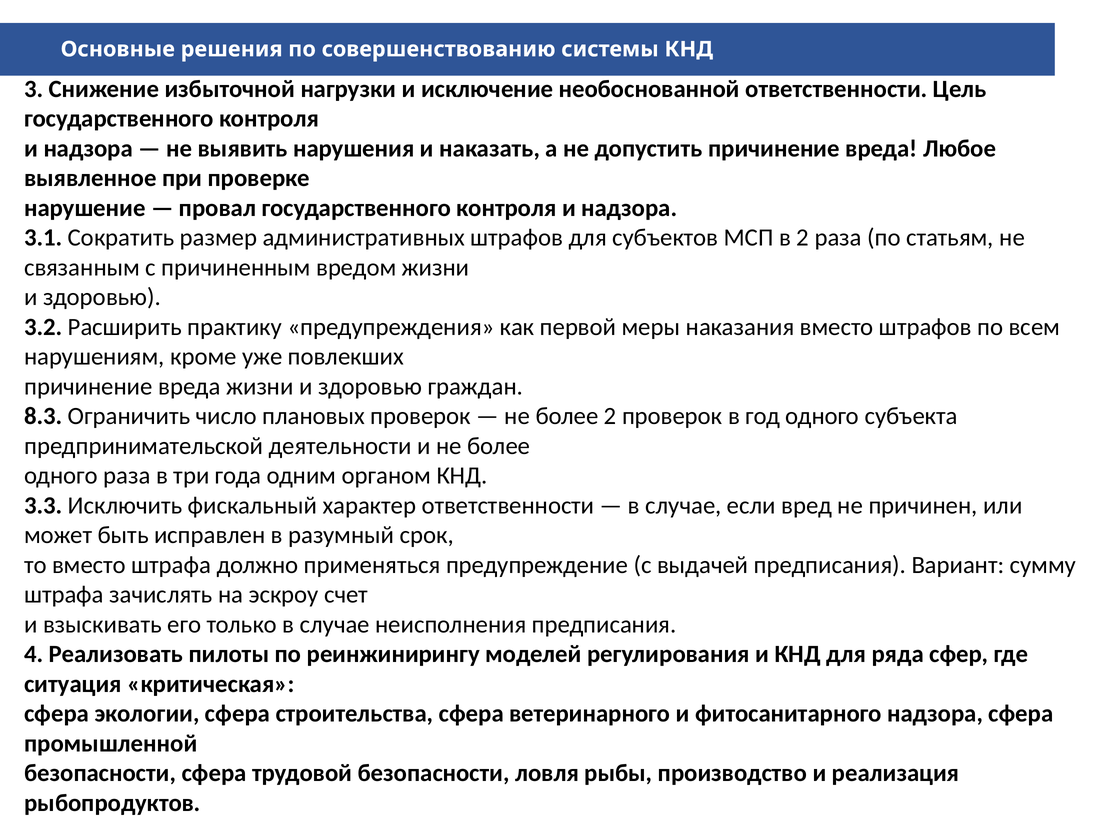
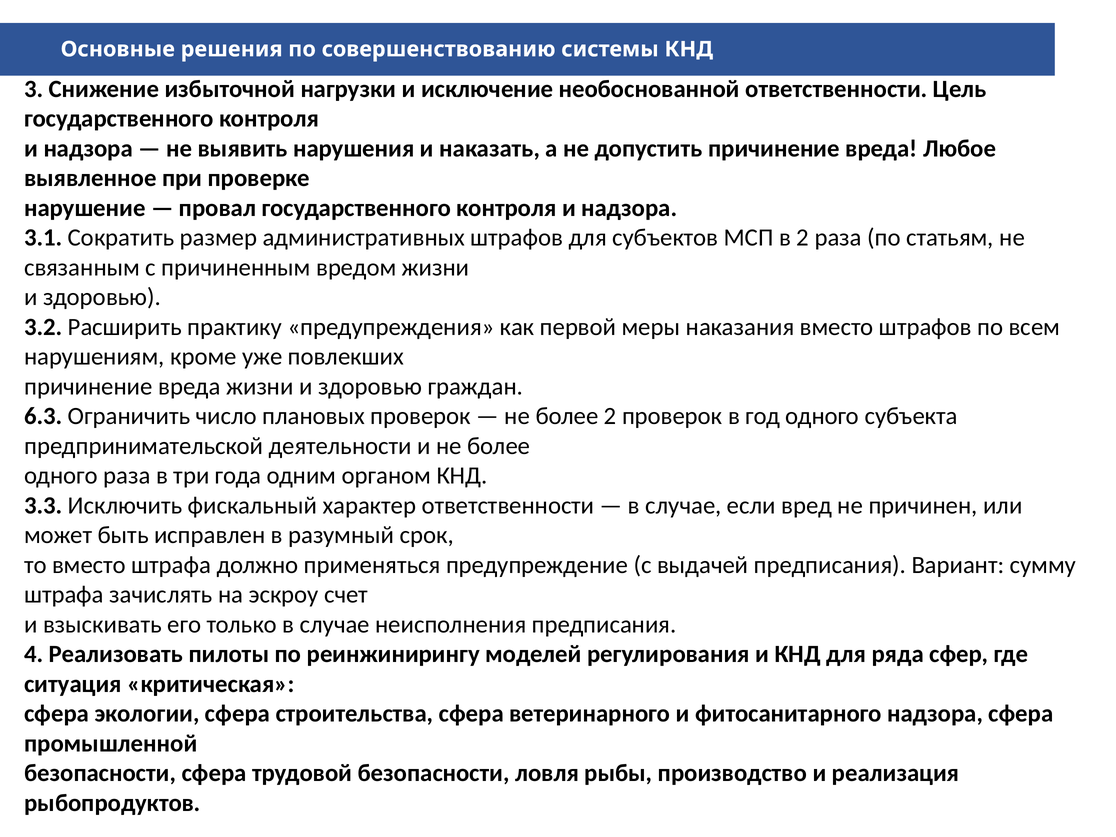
8.3: 8.3 -> 6.3
